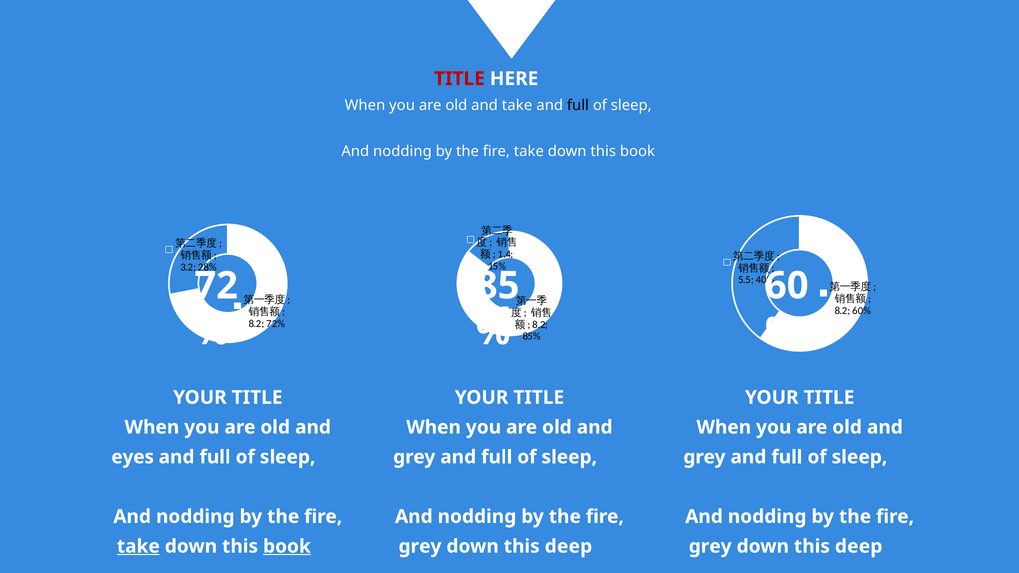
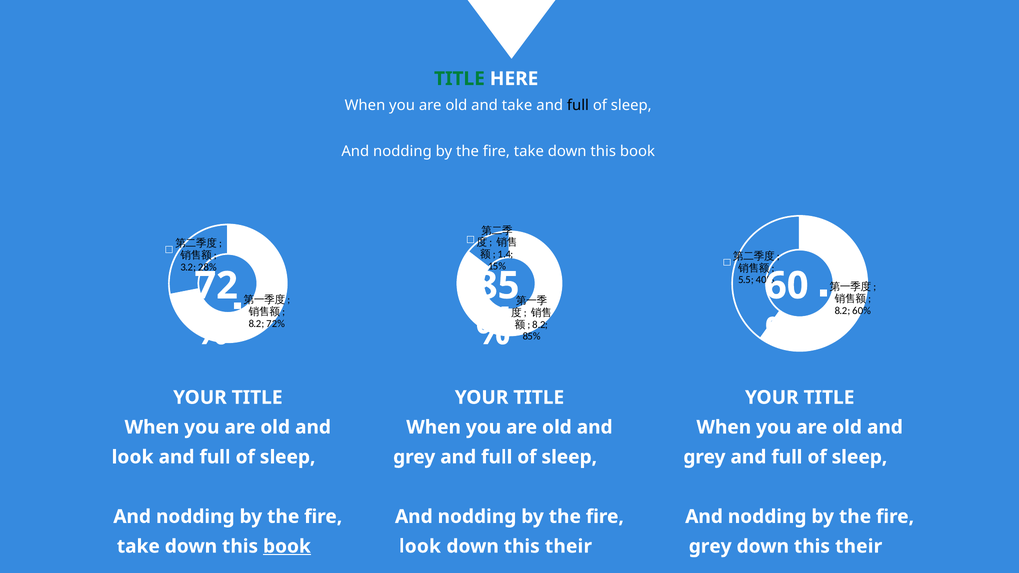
TITLE at (459, 79) colour: red -> green
eyes at (133, 457): eyes -> look
take at (138, 547) underline: present -> none
grey at (420, 547): grey -> look
deep at (568, 547): deep -> their
deep at (859, 547): deep -> their
